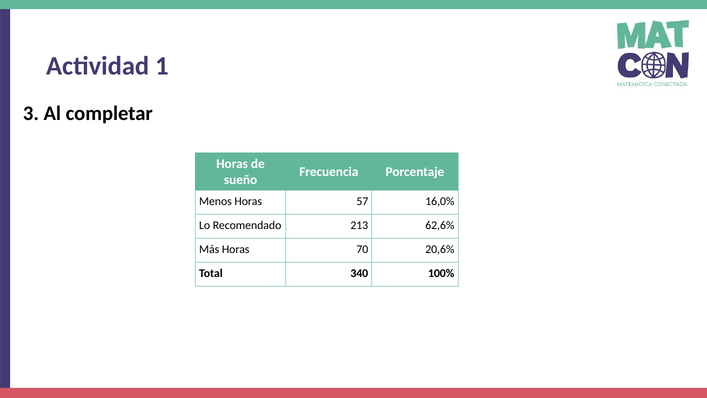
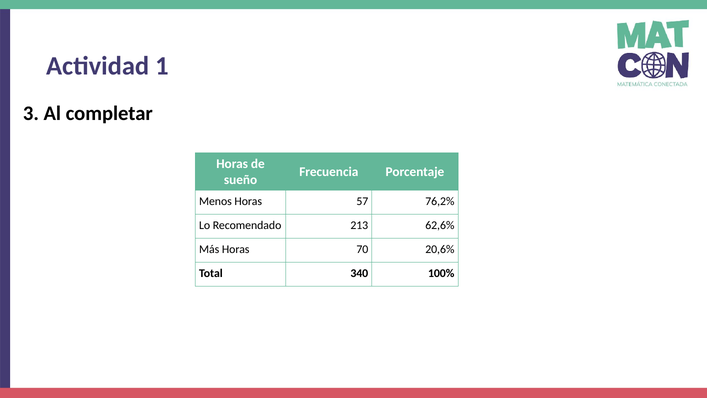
16,0%: 16,0% -> 76,2%
